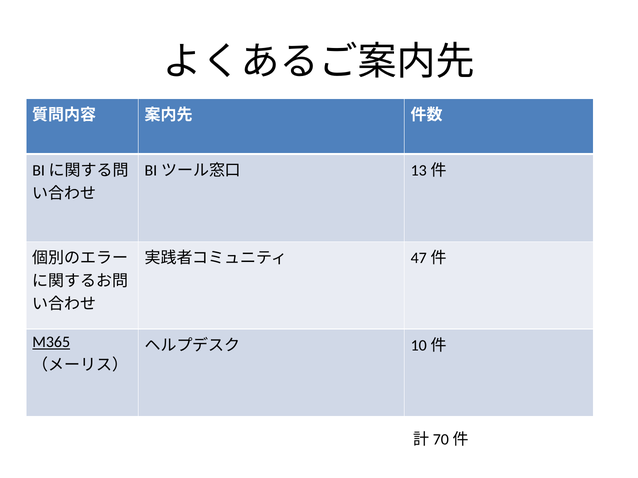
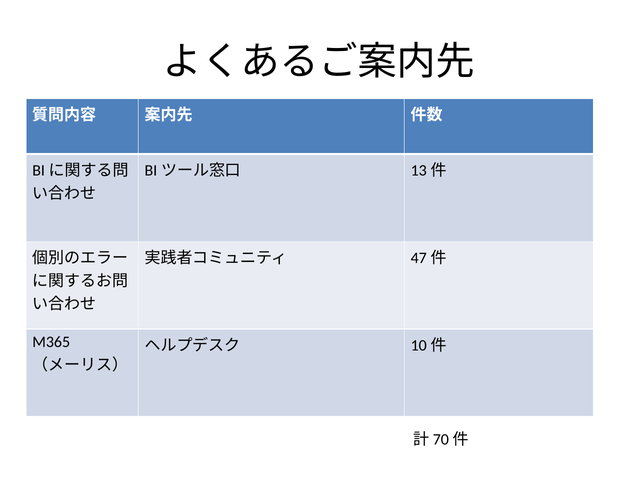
M365 underline: present -> none
